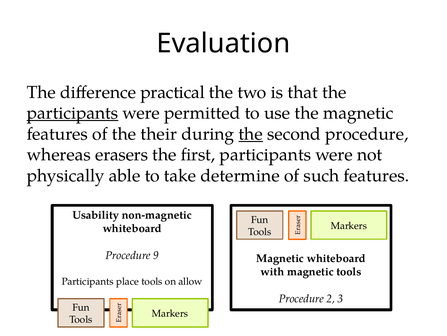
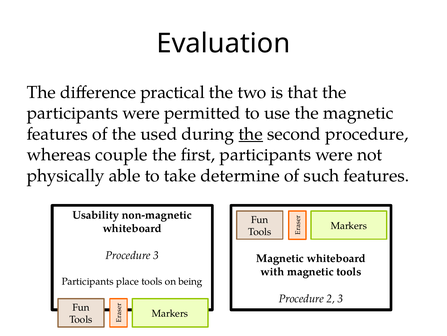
participants at (73, 113) underline: present -> none
their: their -> used
erasers: erasers -> couple
Procedure 9: 9 -> 3
allow: allow -> being
